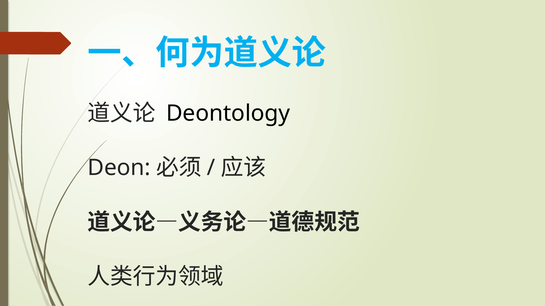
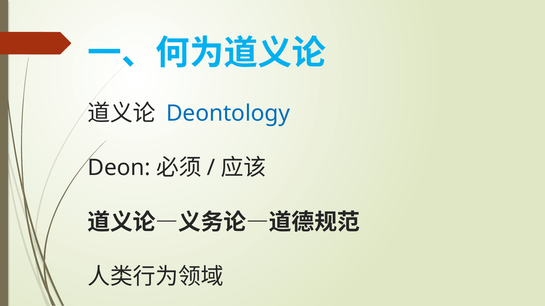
Deontology colour: black -> blue
